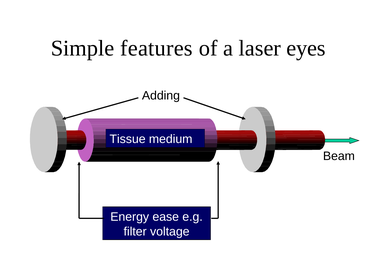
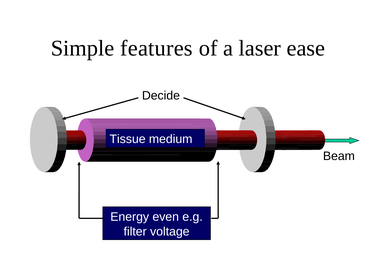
eyes: eyes -> ease
Adding: Adding -> Decide
ease: ease -> even
